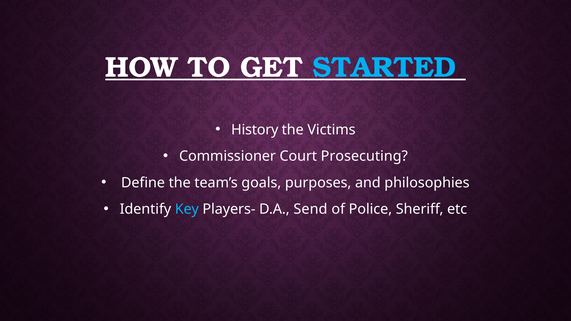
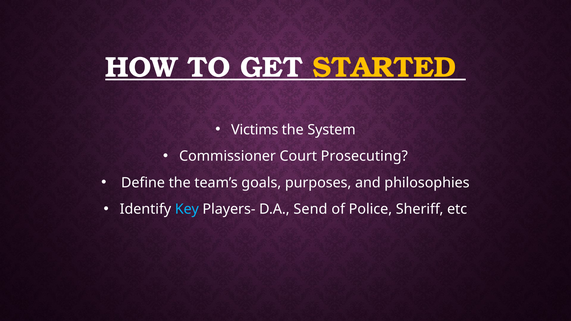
STARTED colour: light blue -> yellow
History: History -> Victims
Victims: Victims -> System
